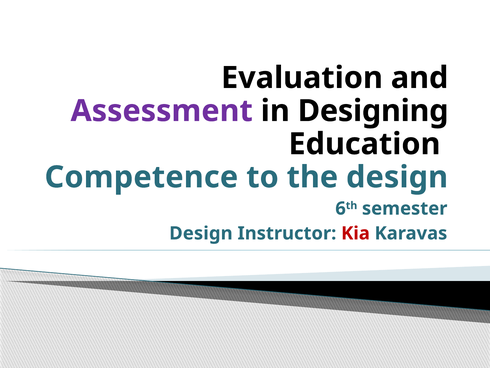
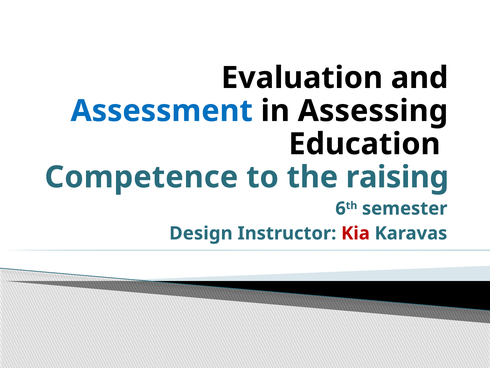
Assessment colour: purple -> blue
Designing: Designing -> Assessing
the design: design -> raising
